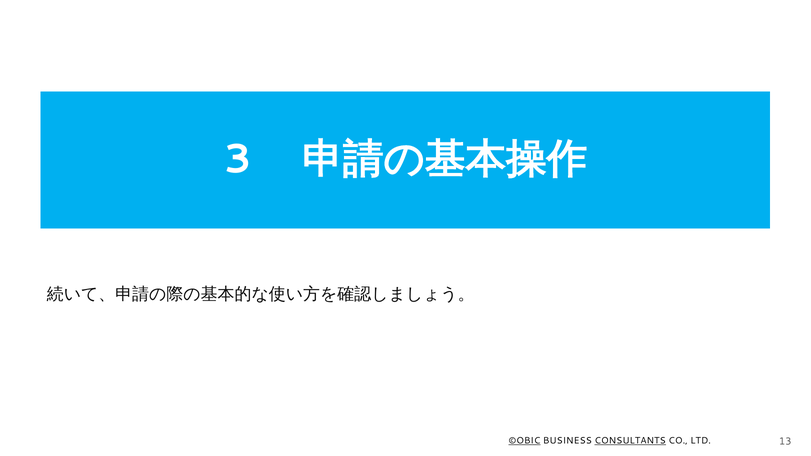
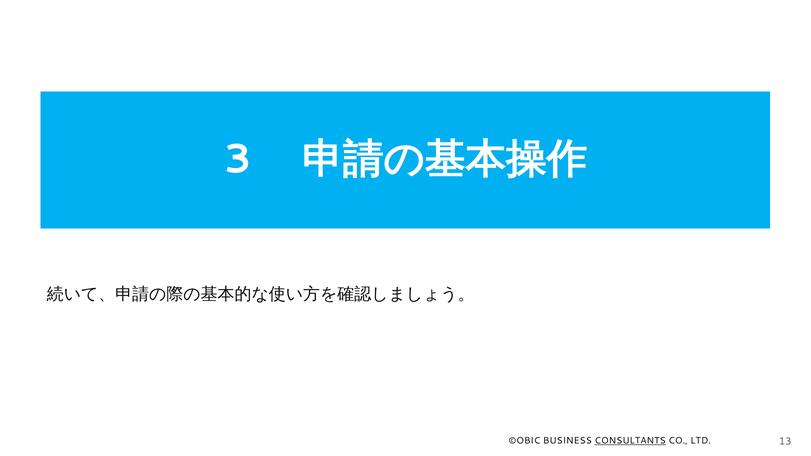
©OBIC underline: present -> none
